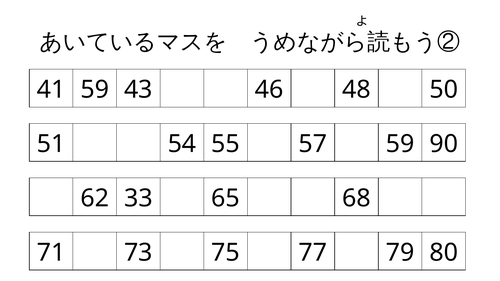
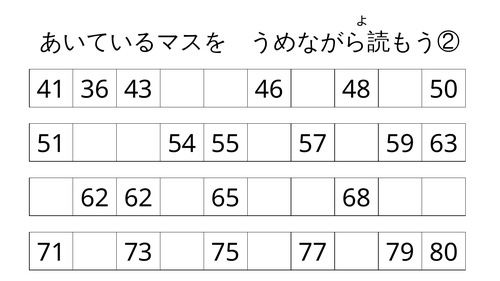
41 59: 59 -> 36
90: 90 -> 63
62 33: 33 -> 62
